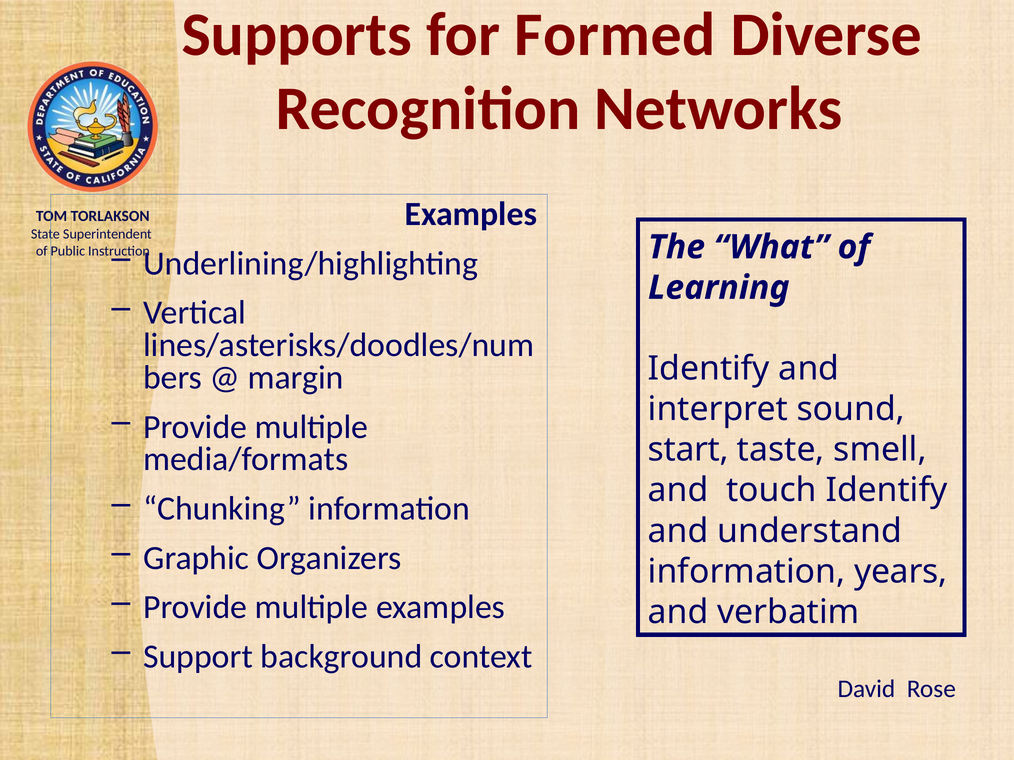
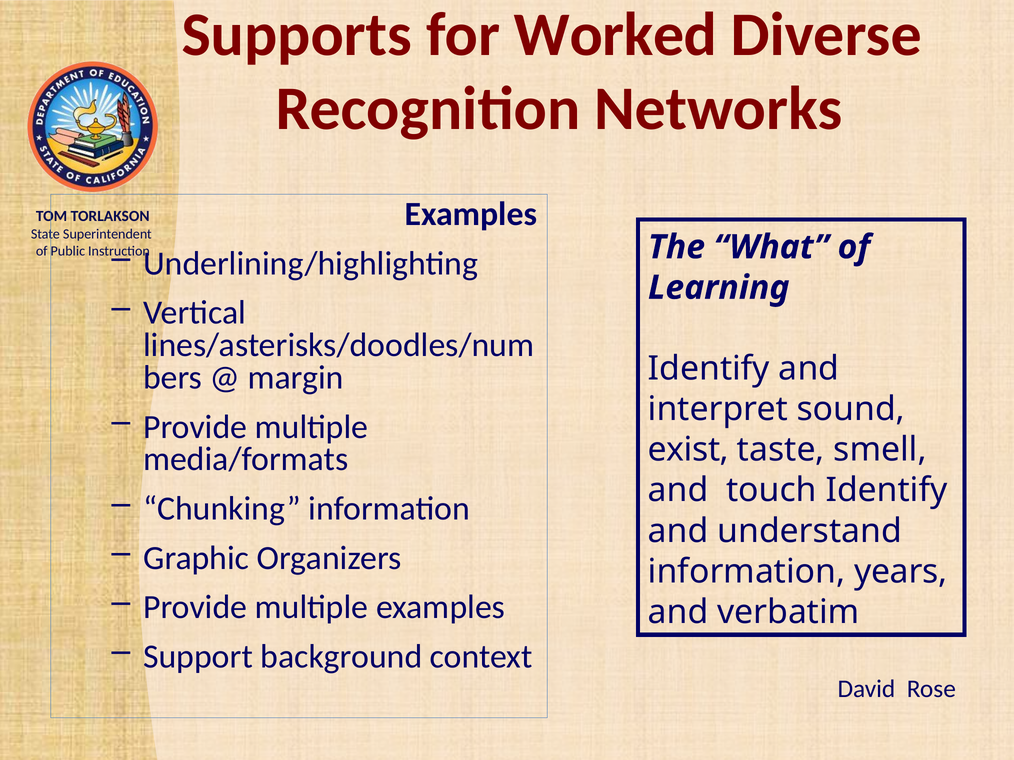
Formed: Formed -> Worked
start: start -> exist
